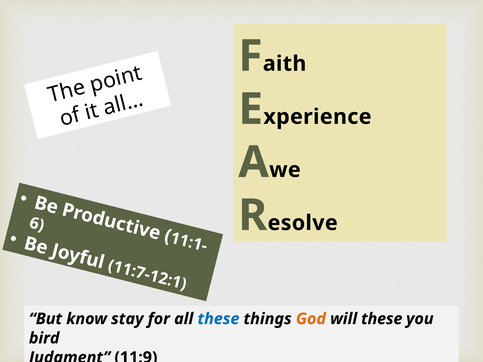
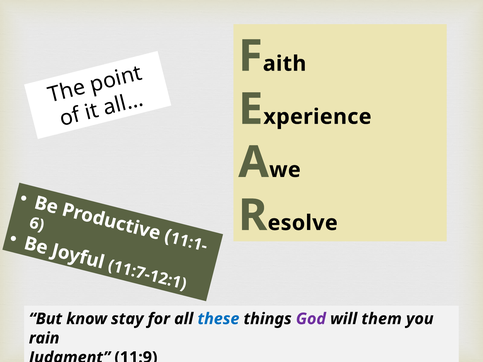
God colour: orange -> purple
will these: these -> them
bird: bird -> rain
